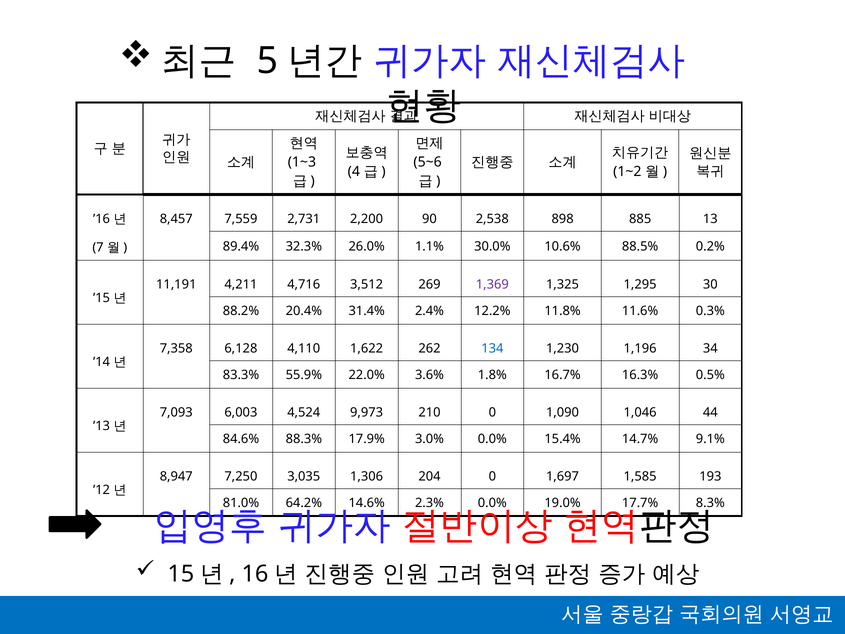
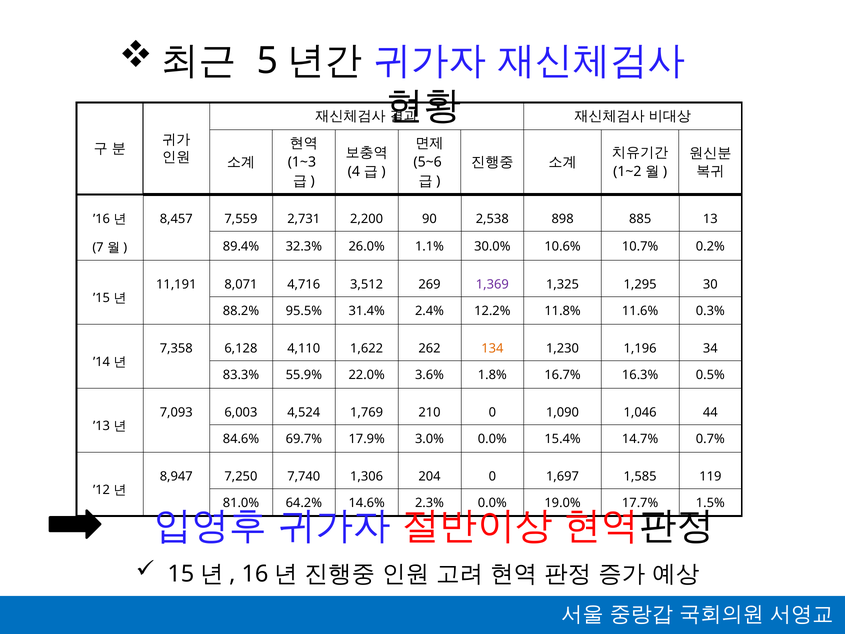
88.5%: 88.5% -> 10.7%
4,211: 4,211 -> 8,071
20.4%: 20.4% -> 95.5%
134 colour: blue -> orange
9,973: 9,973 -> 1,769
88.3%: 88.3% -> 69.7%
9.1%: 9.1% -> 0.7%
3,035: 3,035 -> 7,740
193: 193 -> 119
8.3%: 8.3% -> 1.5%
